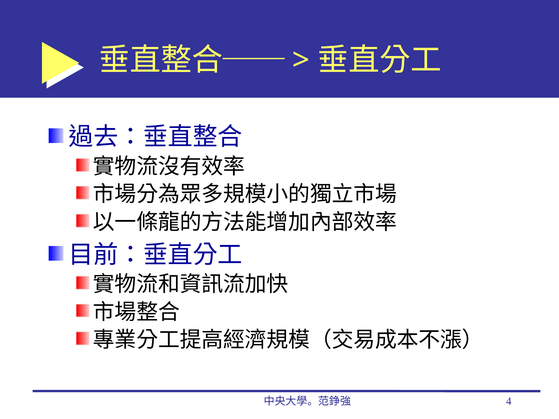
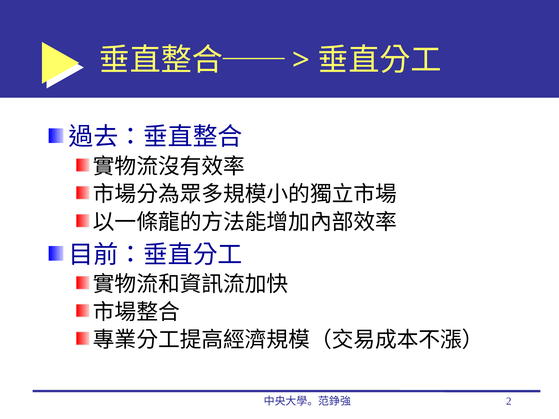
4: 4 -> 2
